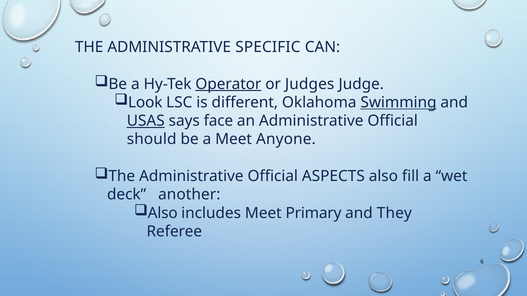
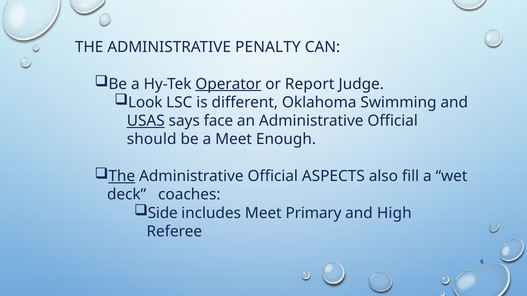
SPECIFIC: SPECIFIC -> PENALTY
Judges: Judges -> Report
Swimming underline: present -> none
Anyone: Anyone -> Enough
The at (122, 176) underline: none -> present
another: another -> coaches
Also at (163, 213): Also -> Side
They: They -> High
